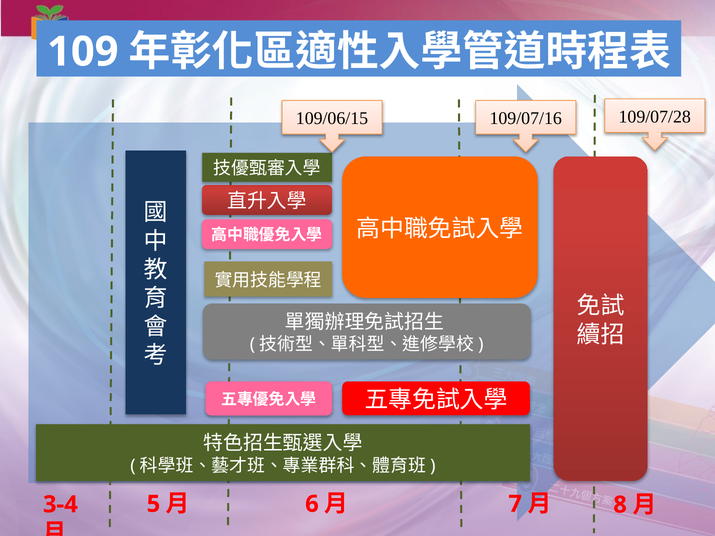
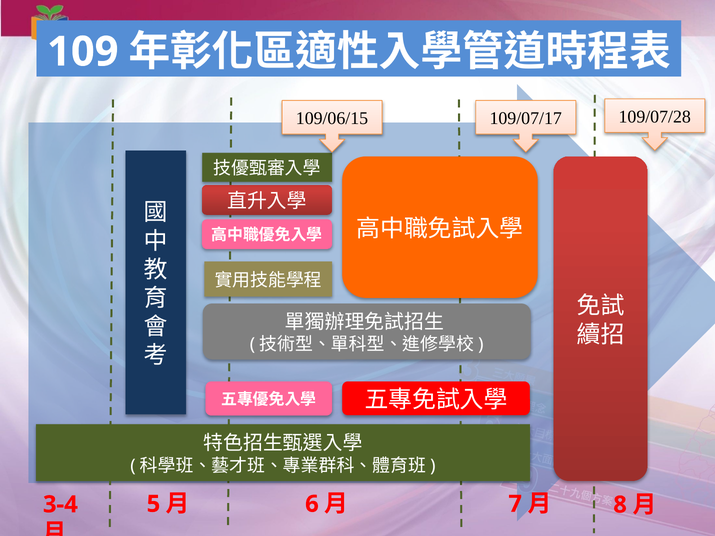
109/07/16: 109/07/16 -> 109/07/17
